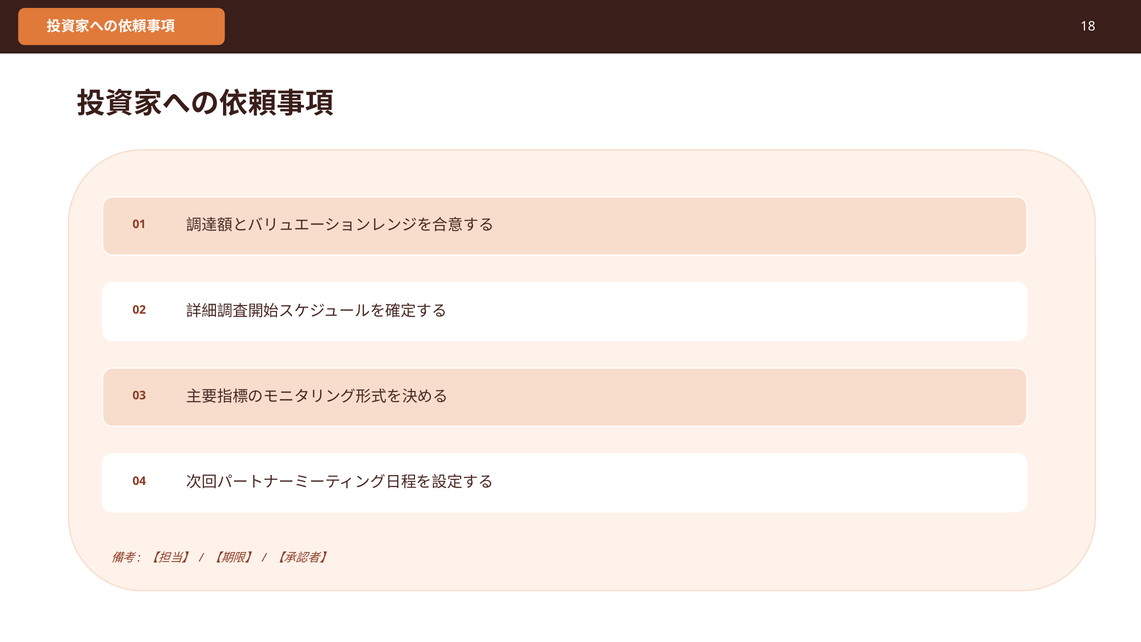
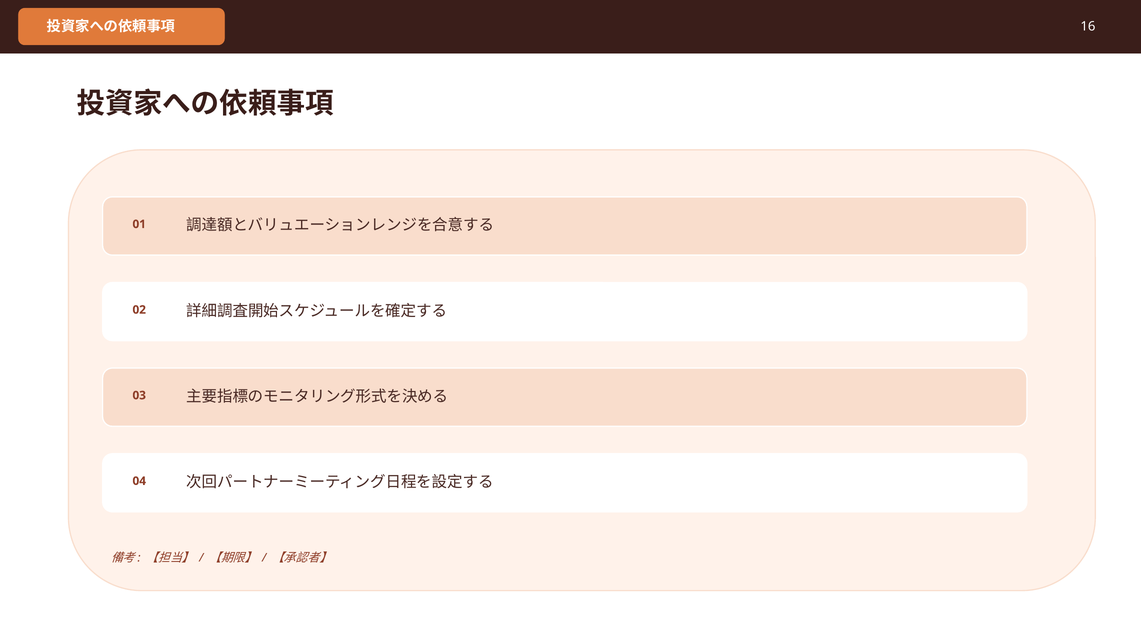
18: 18 -> 16
